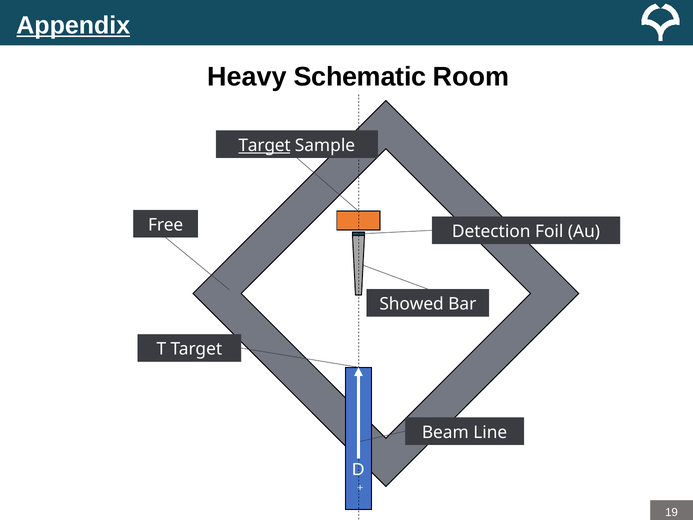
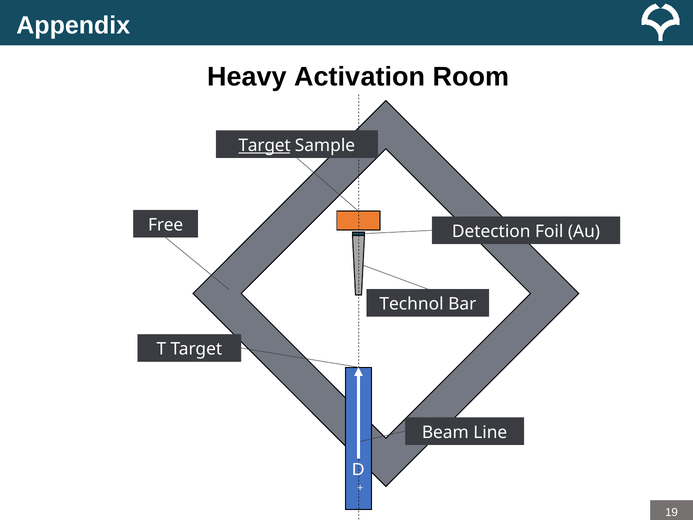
Appendix underline: present -> none
Schematic: Schematic -> Activation
Showed: Showed -> Technol
